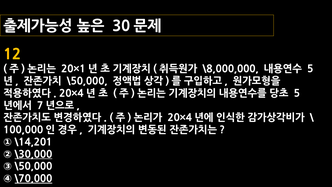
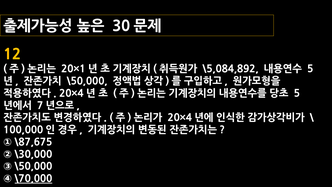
\8,000,000: \8,000,000 -> \5,084,892
\14,201: \14,201 -> \87,675
\30,000 underline: present -> none
